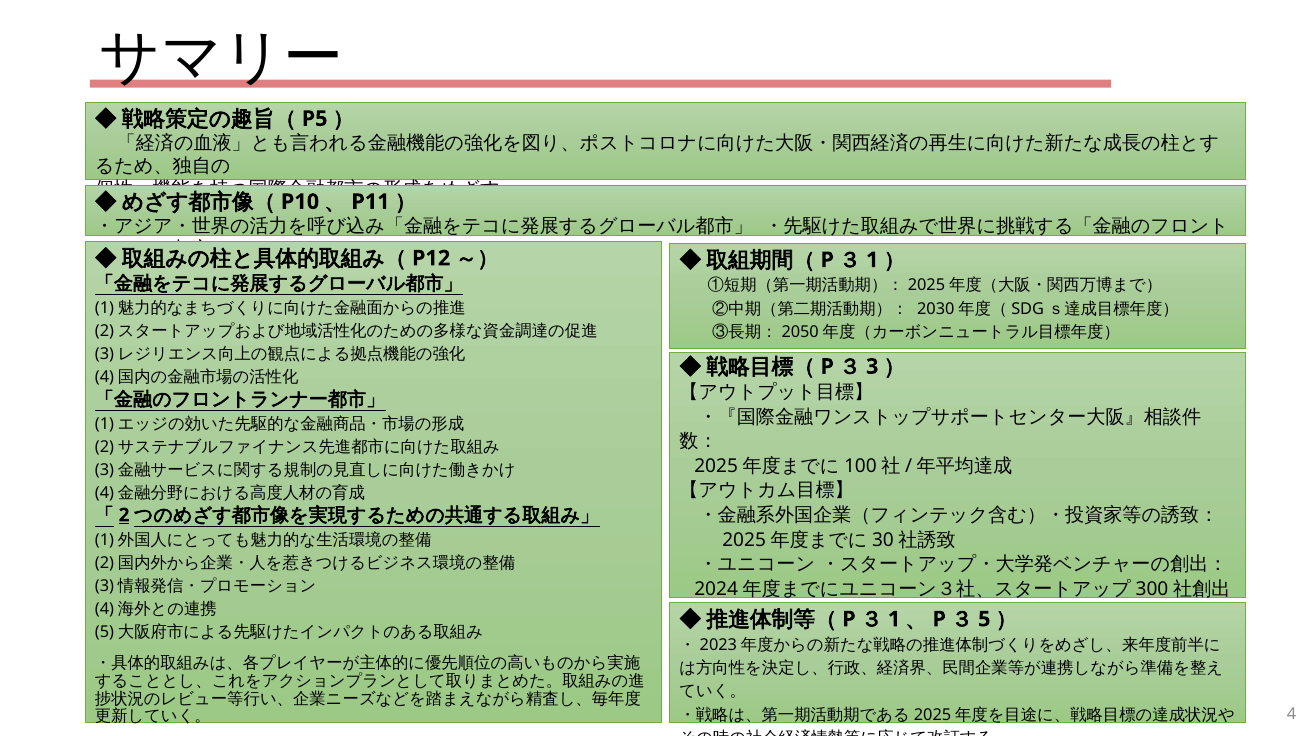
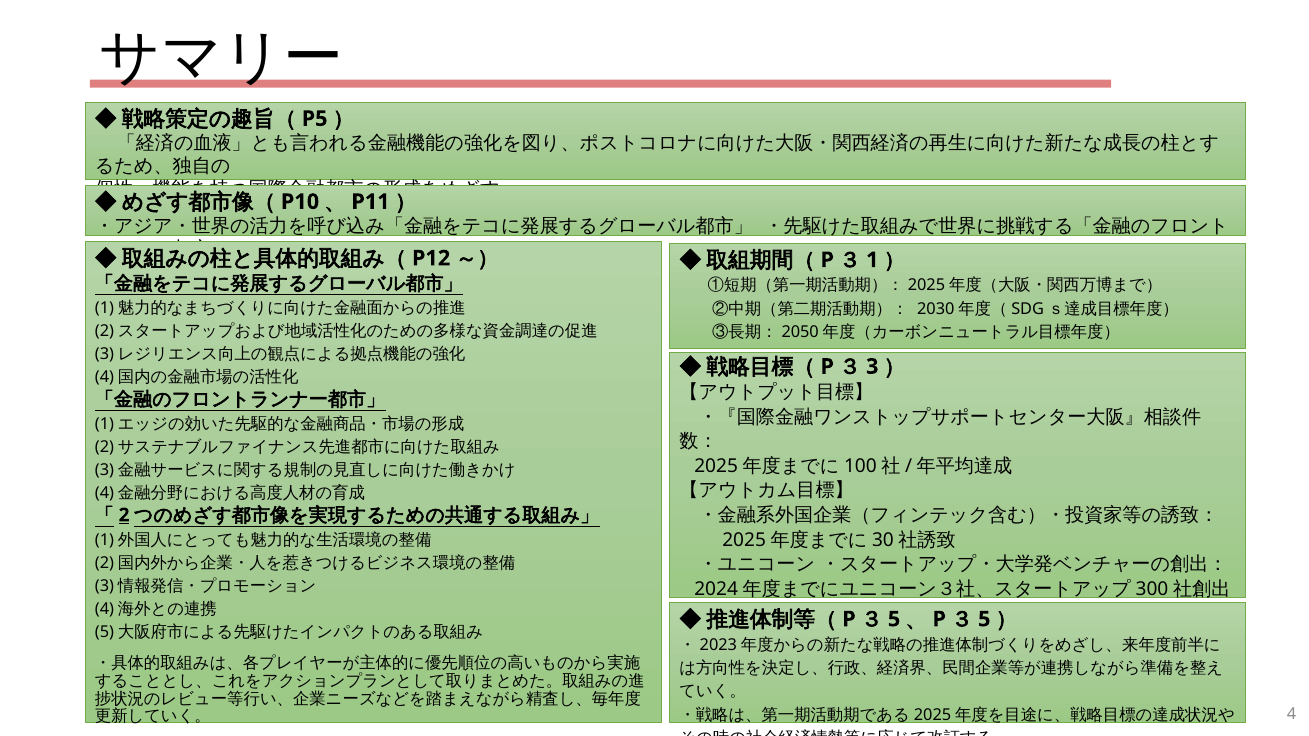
1 at (894, 619): 1 -> 5
